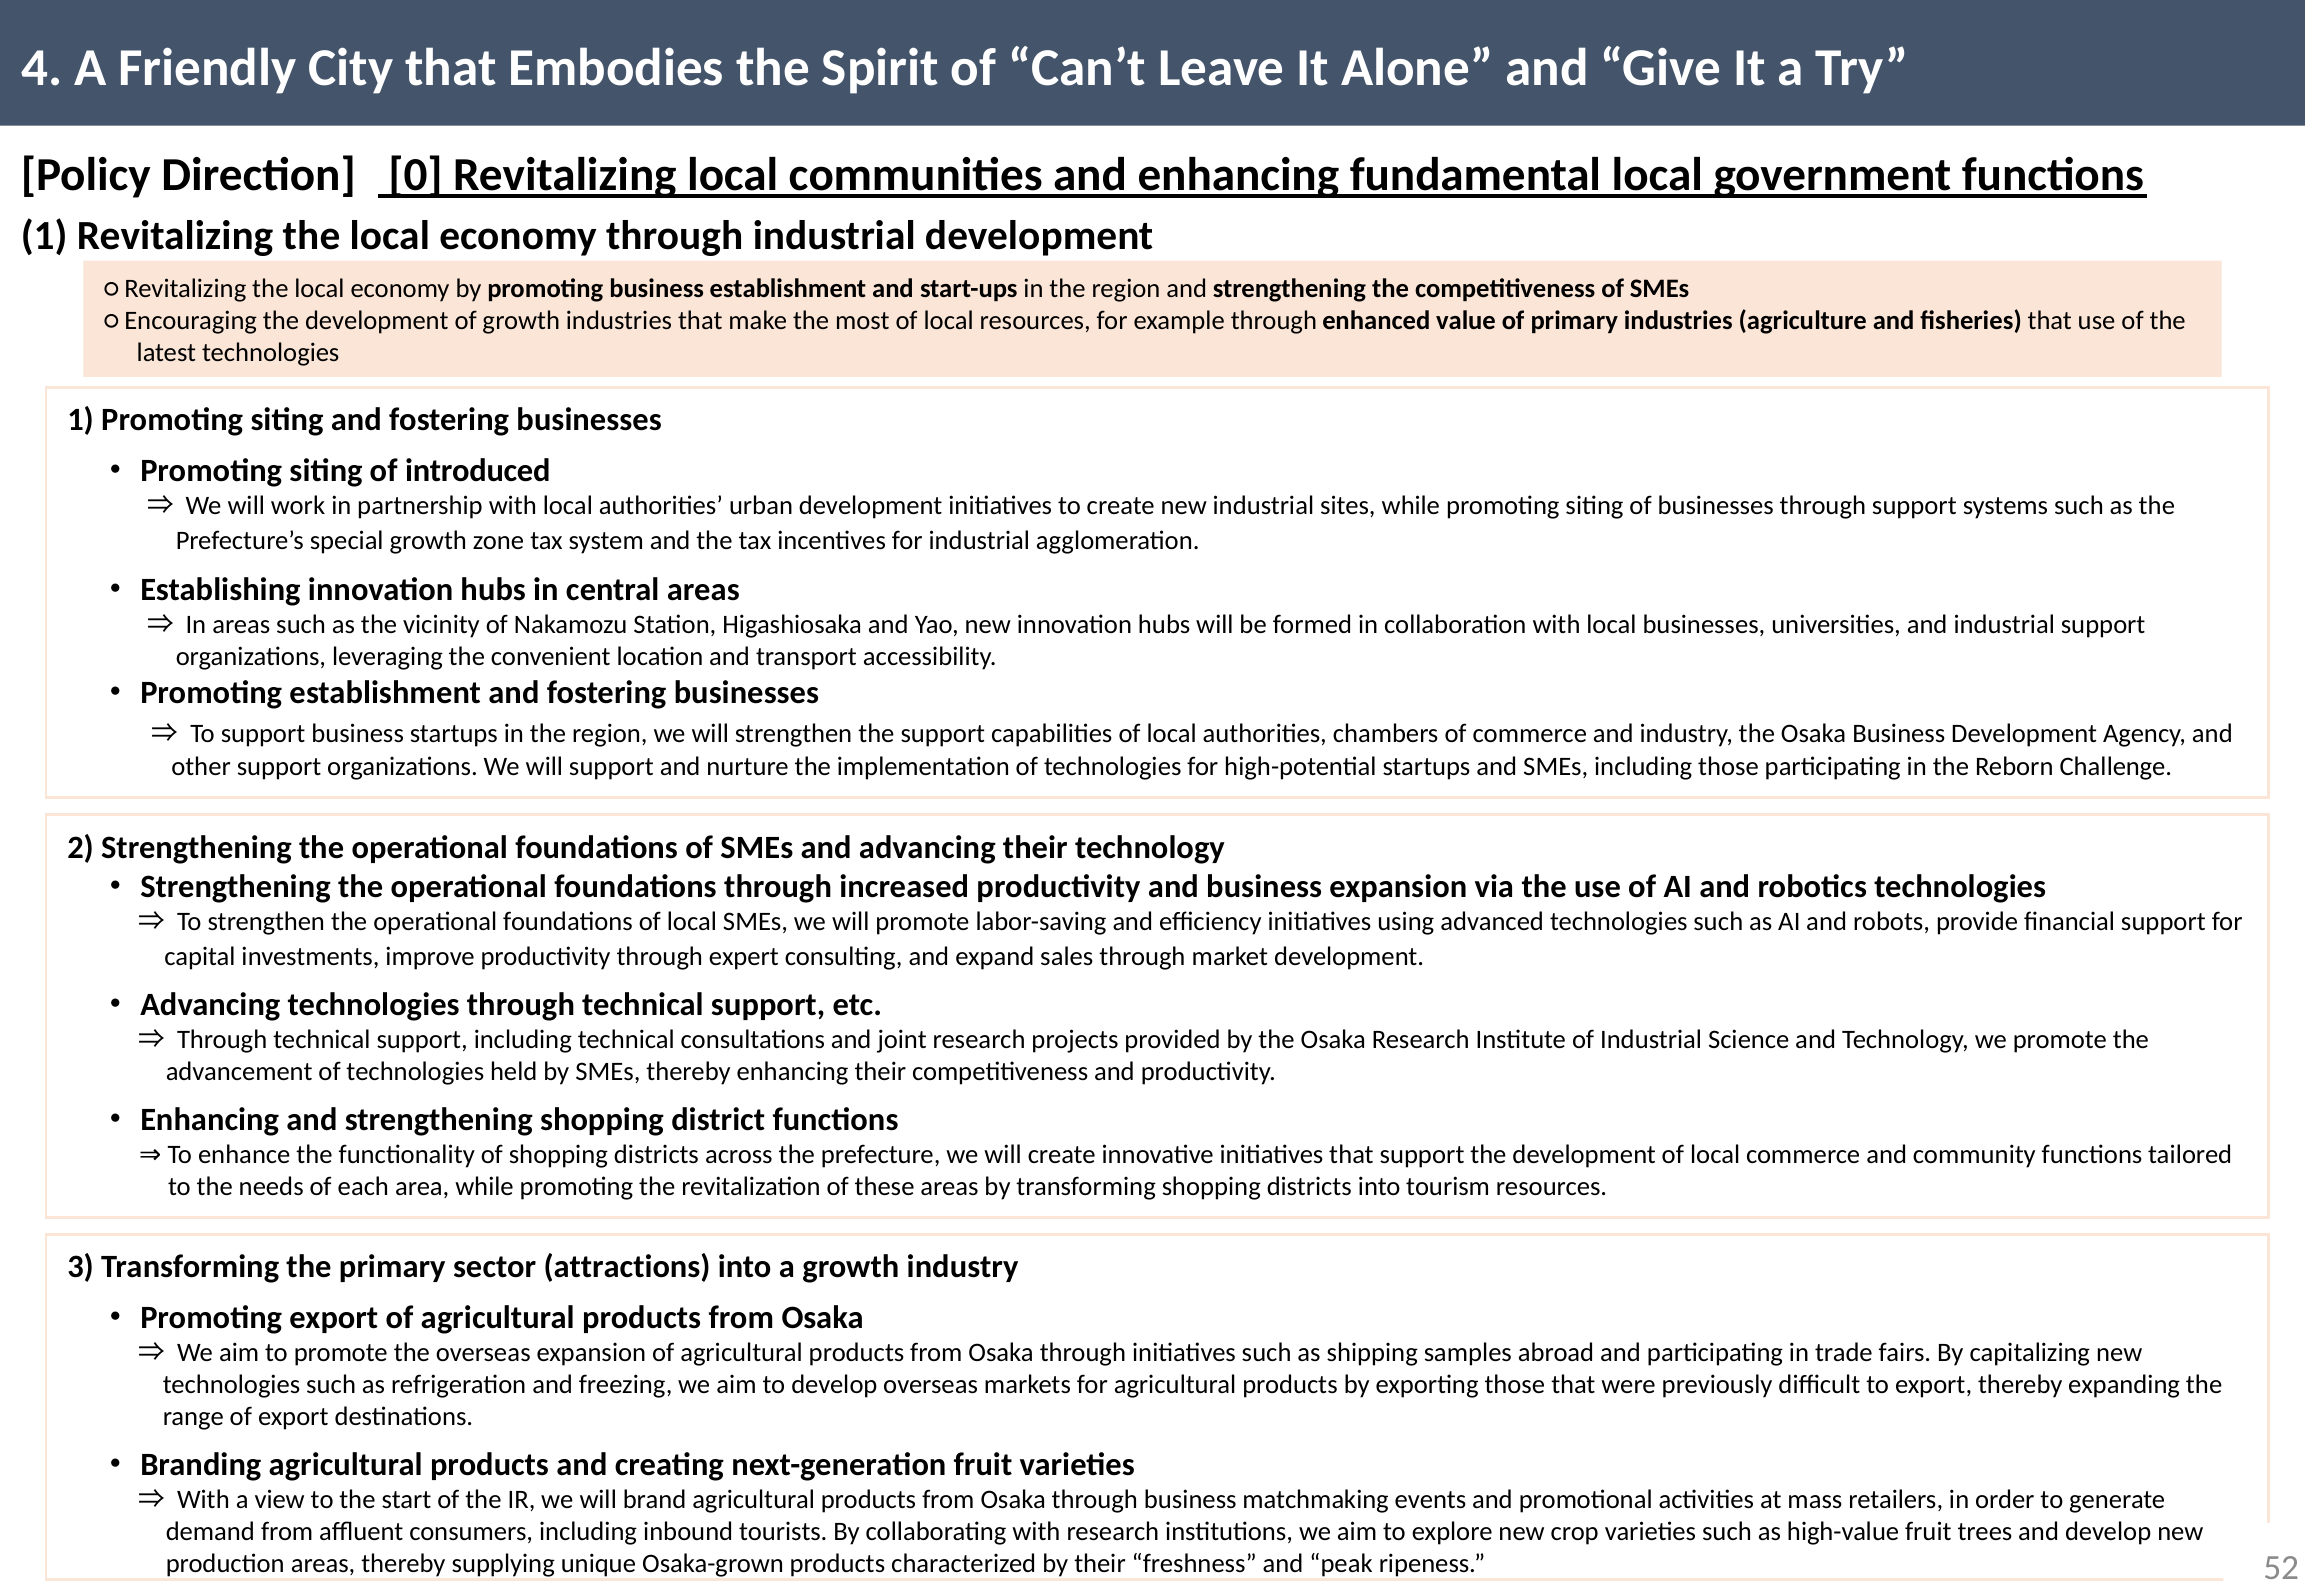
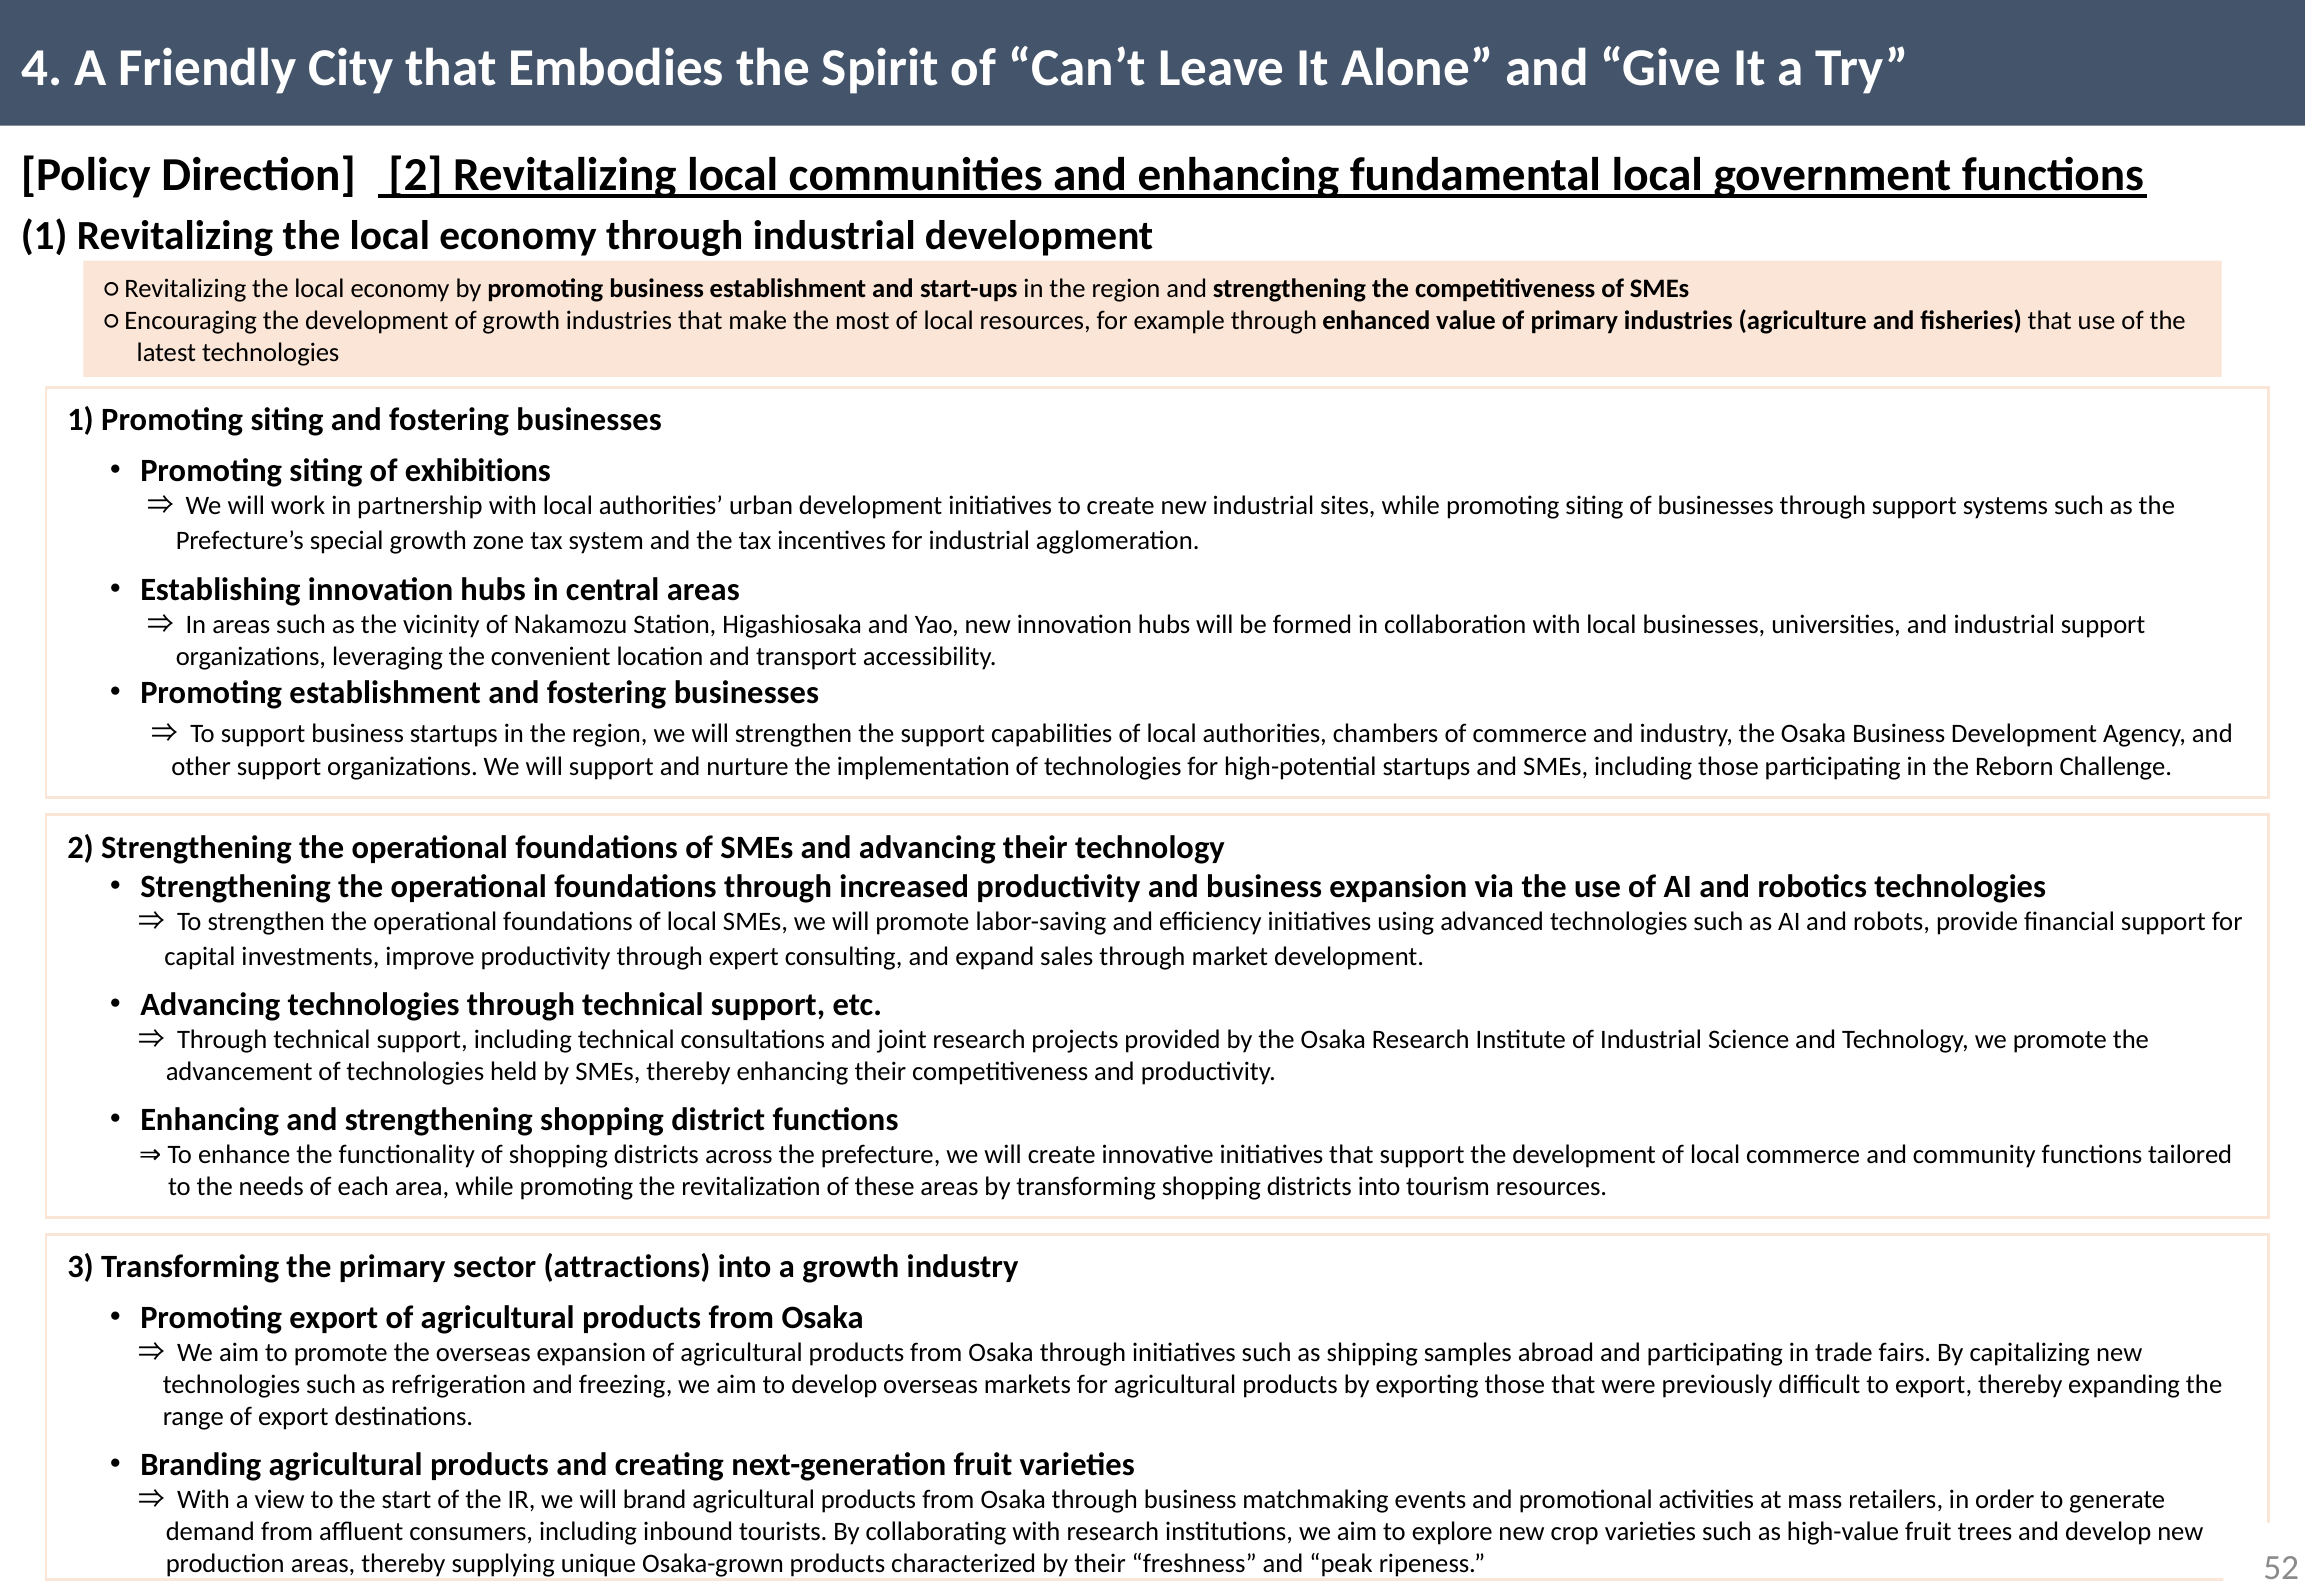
Direction 0: 0 -> 2
introduced: introduced -> exhibitions
